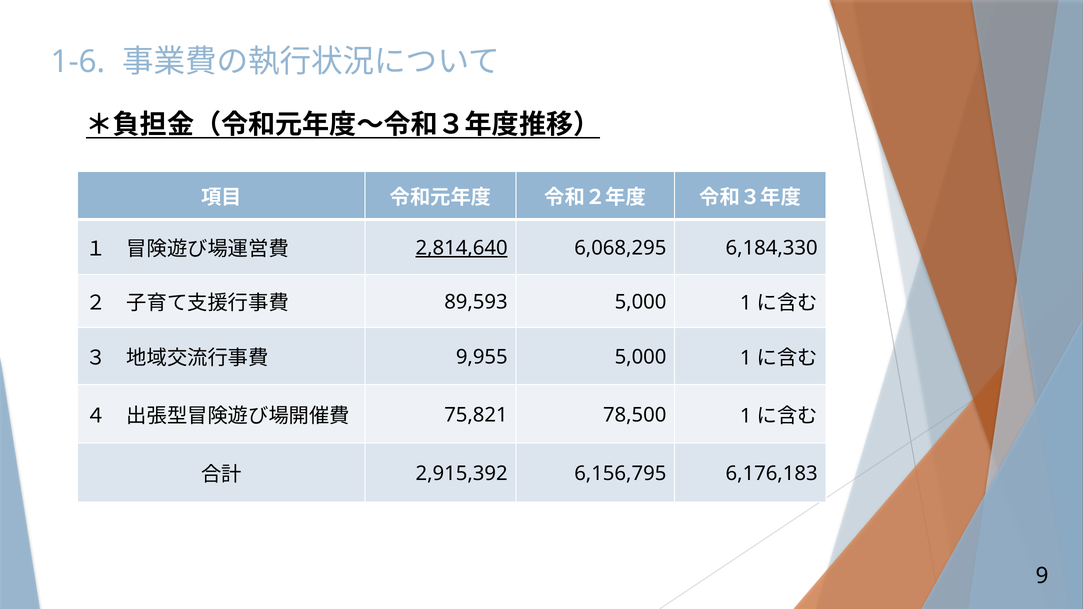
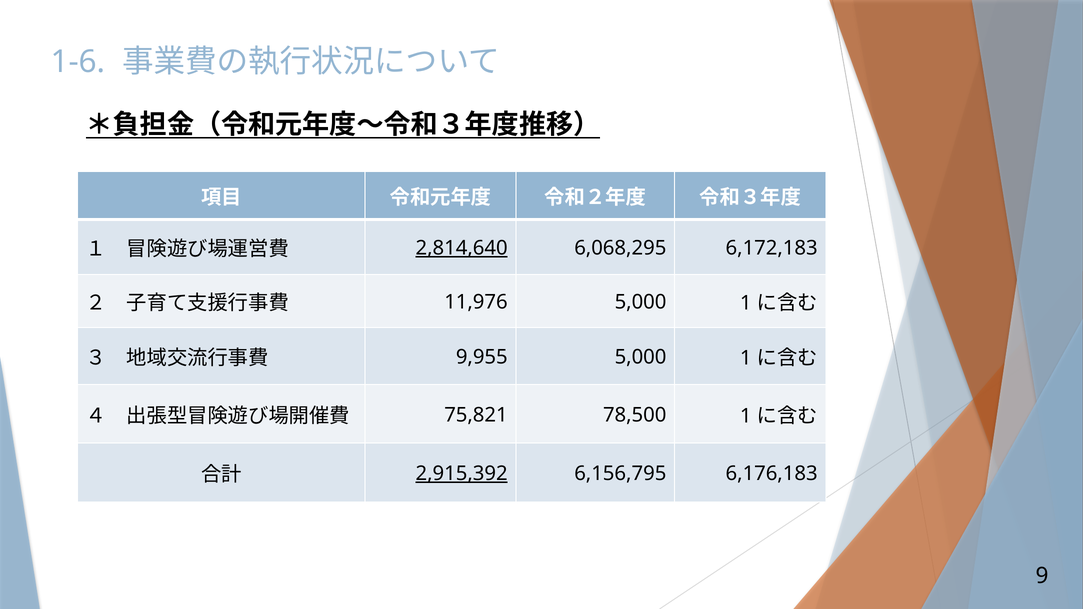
6,184,330: 6,184,330 -> 6,172,183
89,593: 89,593 -> 11,976
2,915,392 underline: none -> present
